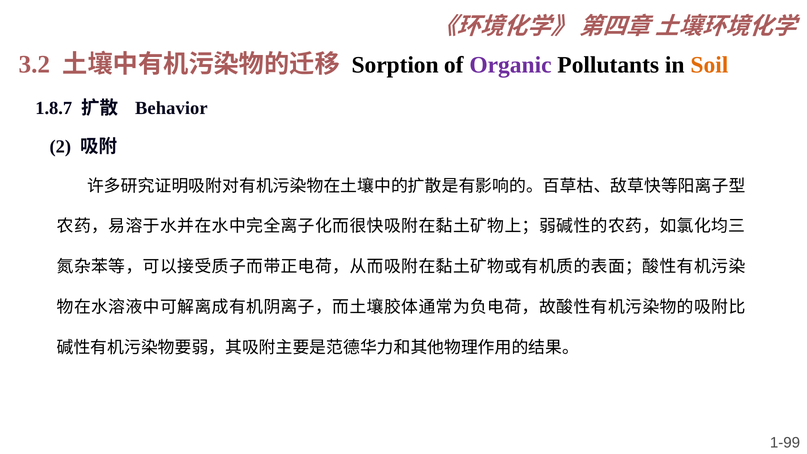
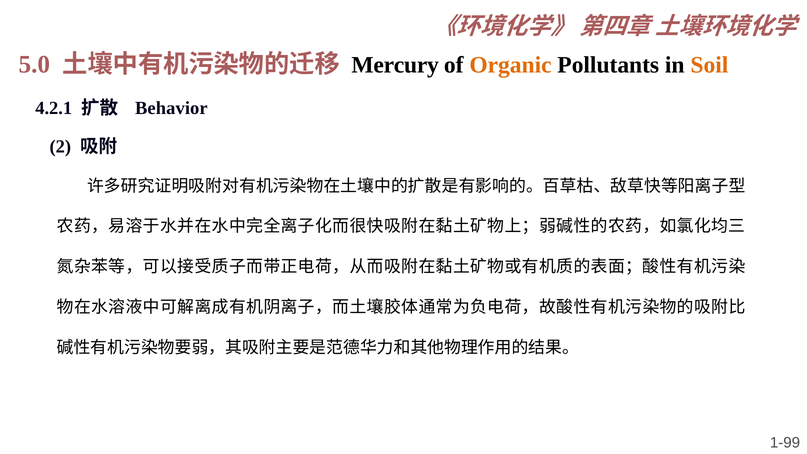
3.2: 3.2 -> 5.0
Sorption: Sorption -> Mercury
Organic colour: purple -> orange
1.8.7: 1.8.7 -> 4.2.1
